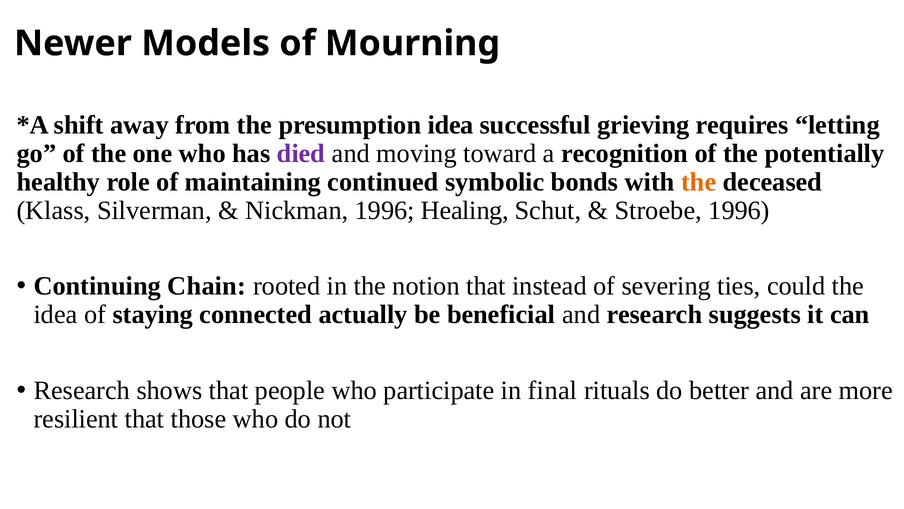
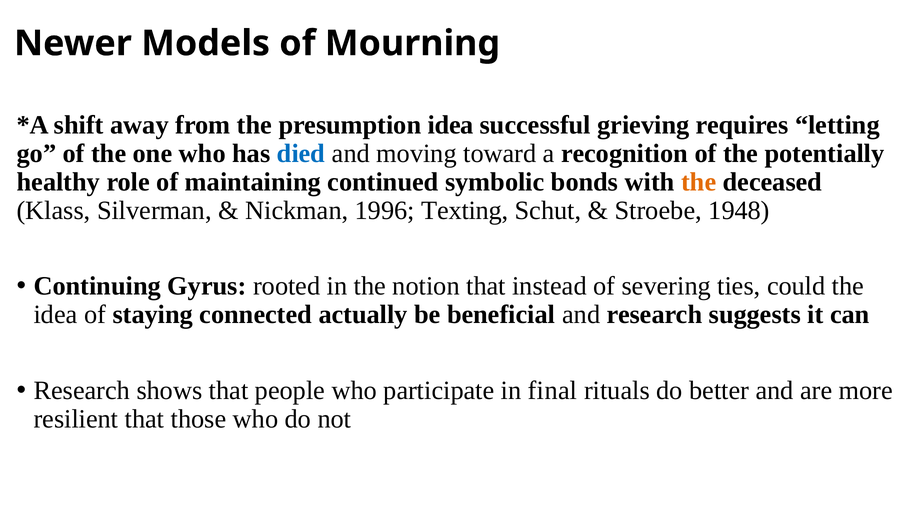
died colour: purple -> blue
Healing: Healing -> Texting
Stroebe 1996: 1996 -> 1948
Chain: Chain -> Gyrus
